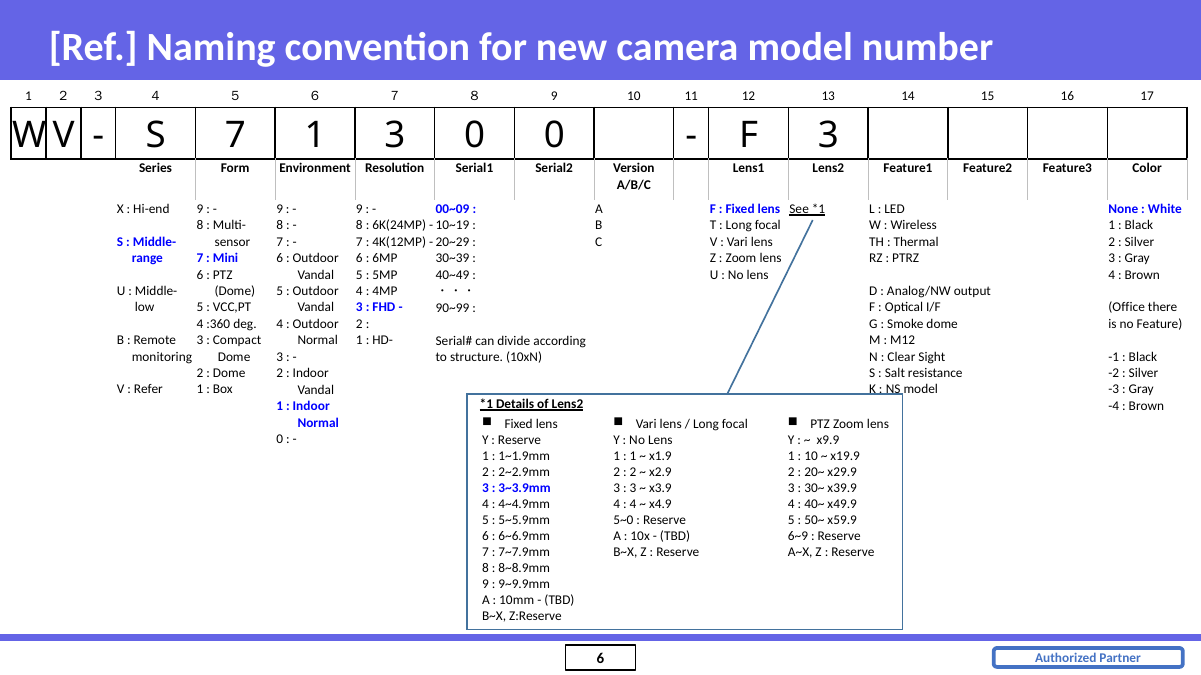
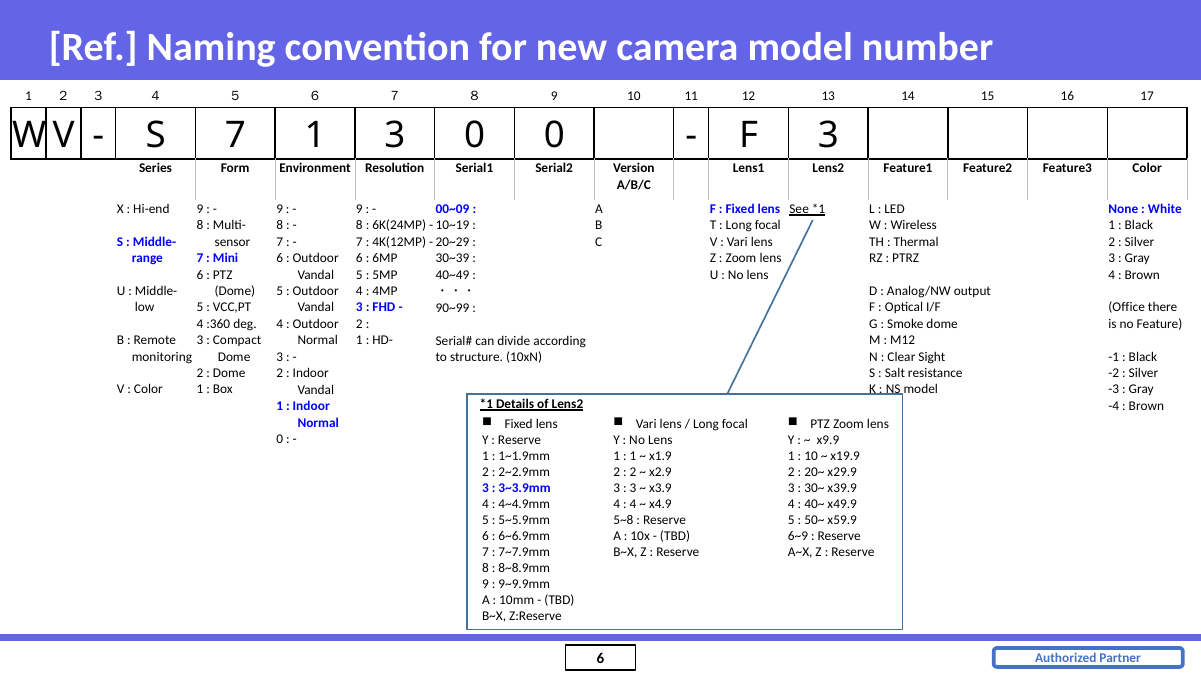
Refer at (148, 390): Refer -> Color
5~0: 5~0 -> 5~8
